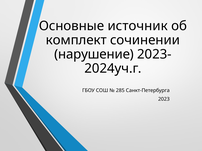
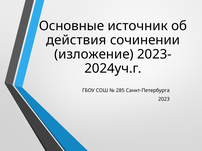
комплект: комплект -> действия
нарушение: нарушение -> изложение
